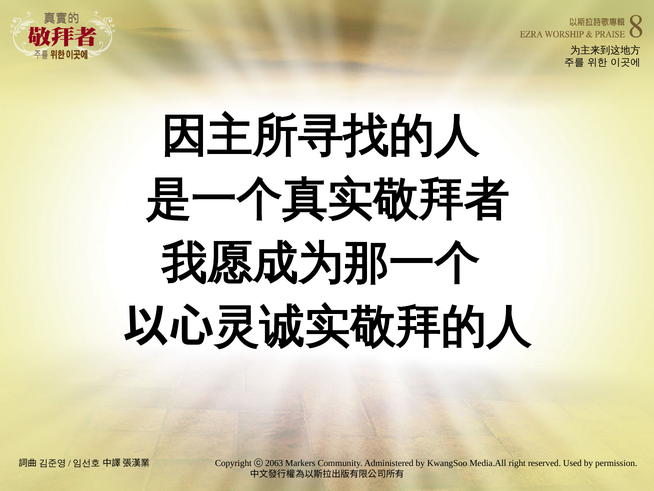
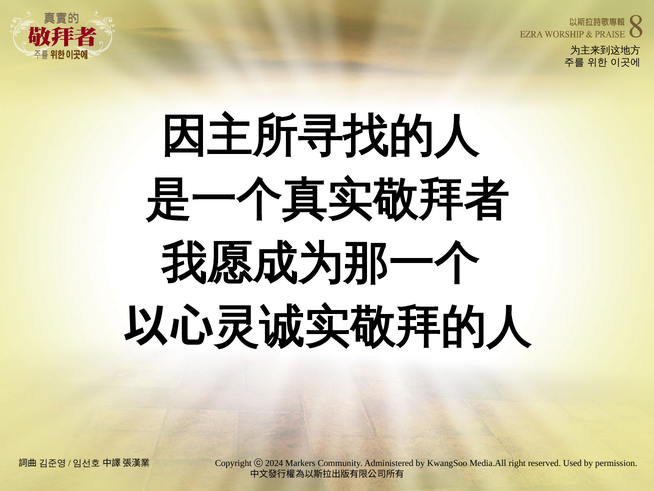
2063: 2063 -> 2024
